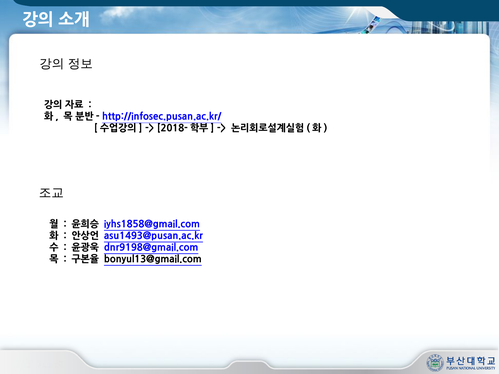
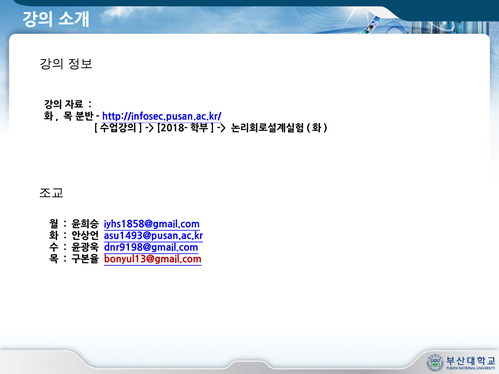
bonyul13@gmail.com colour: black -> red
